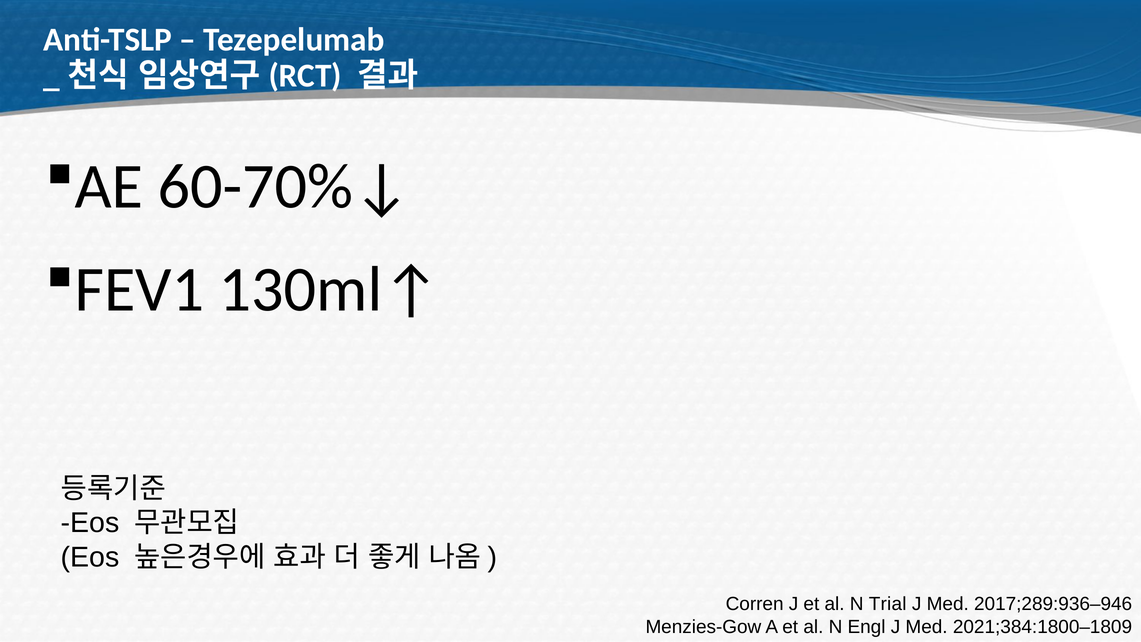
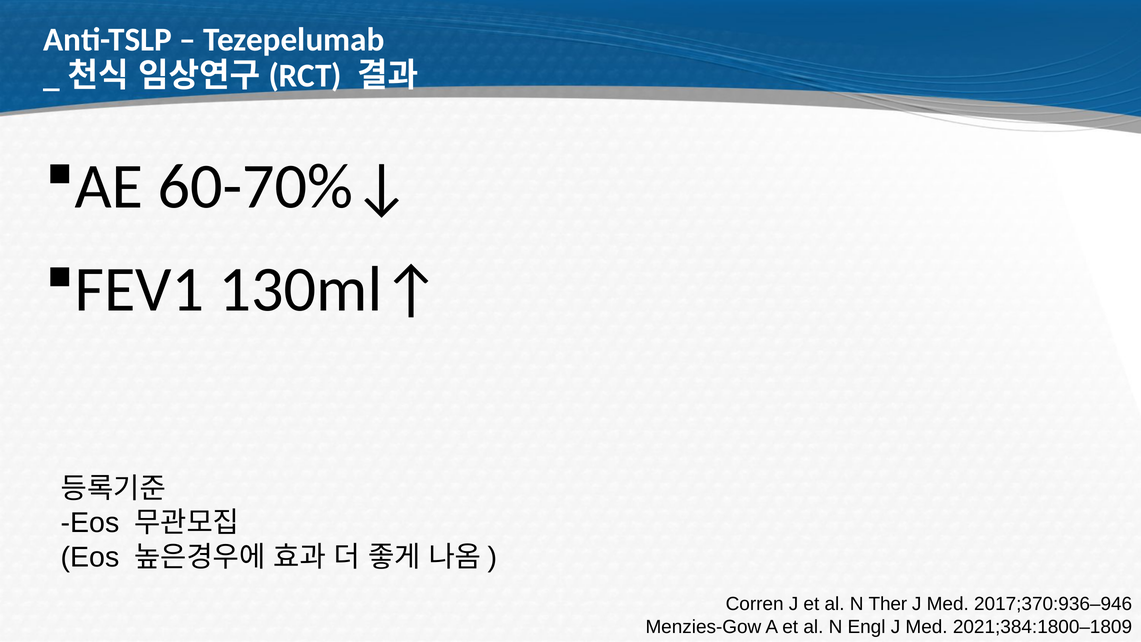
Trial: Trial -> Ther
2017;289:936–946: 2017;289:936–946 -> 2017;370:936–946
